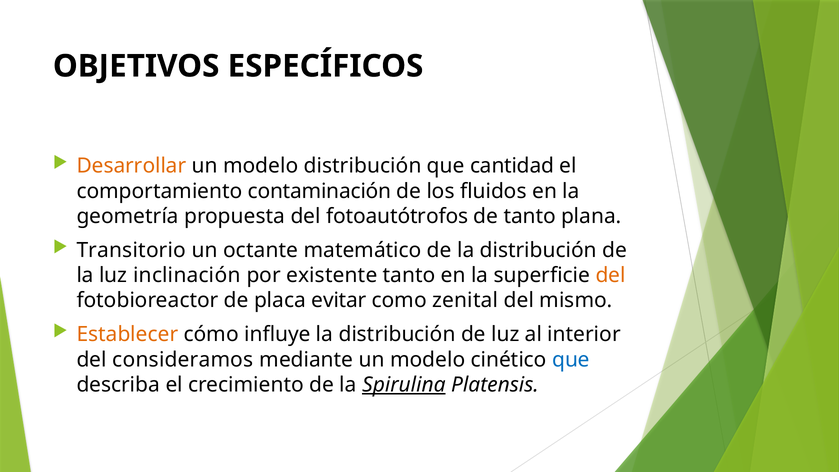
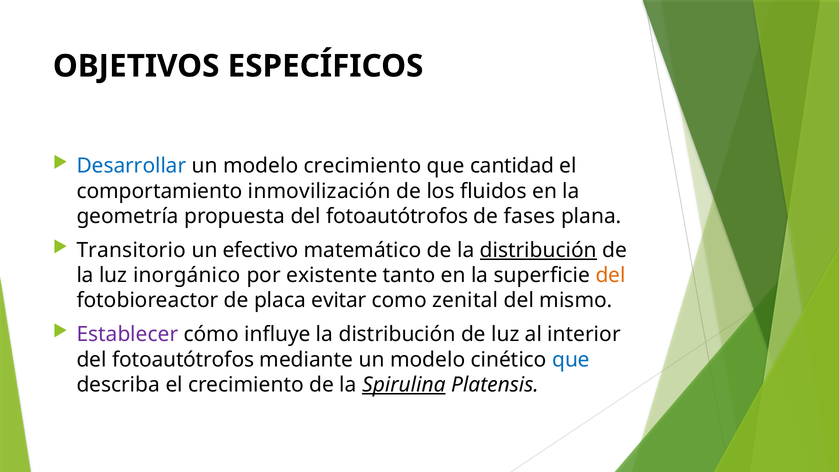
Desarrollar colour: orange -> blue
modelo distribución: distribución -> crecimiento
contaminación: contaminación -> inmovilización
de tanto: tanto -> fases
octante: octante -> efectivo
distribución at (538, 250) underline: none -> present
inclinación: inclinación -> inorgánico
Establecer colour: orange -> purple
consideramos at (183, 360): consideramos -> fotoautótrofos
